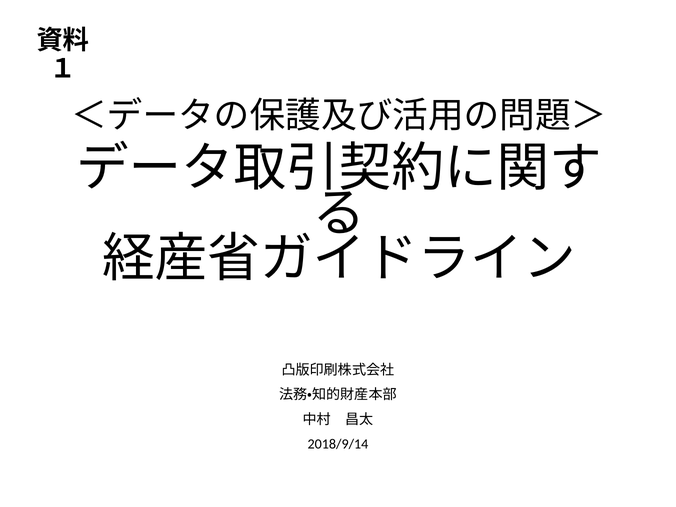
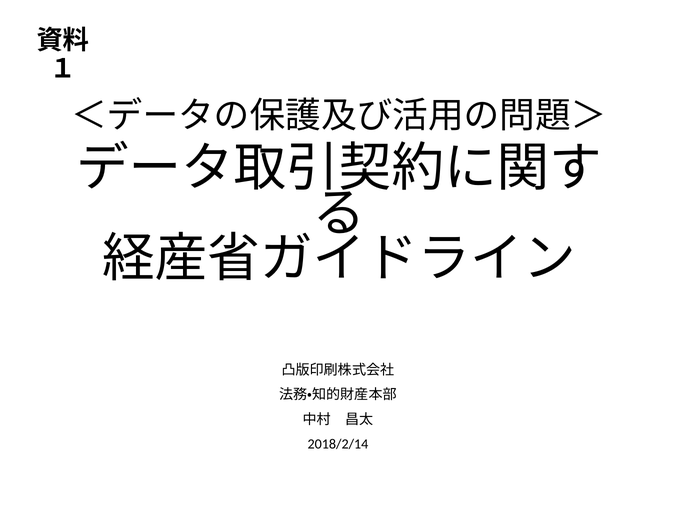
2018/9/14: 2018/9/14 -> 2018/2/14
